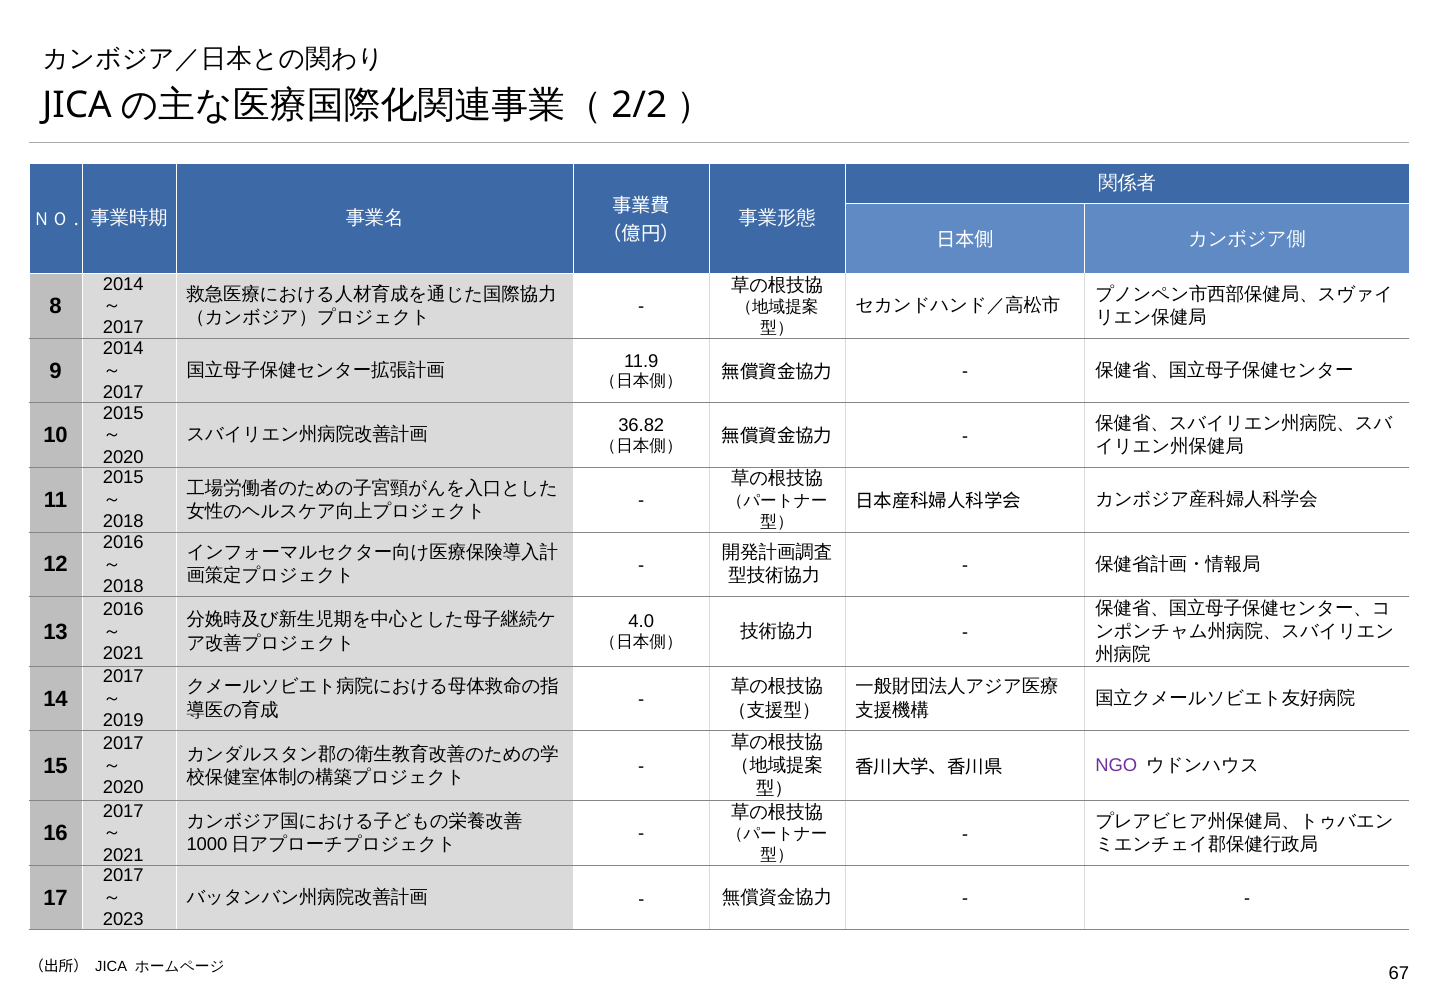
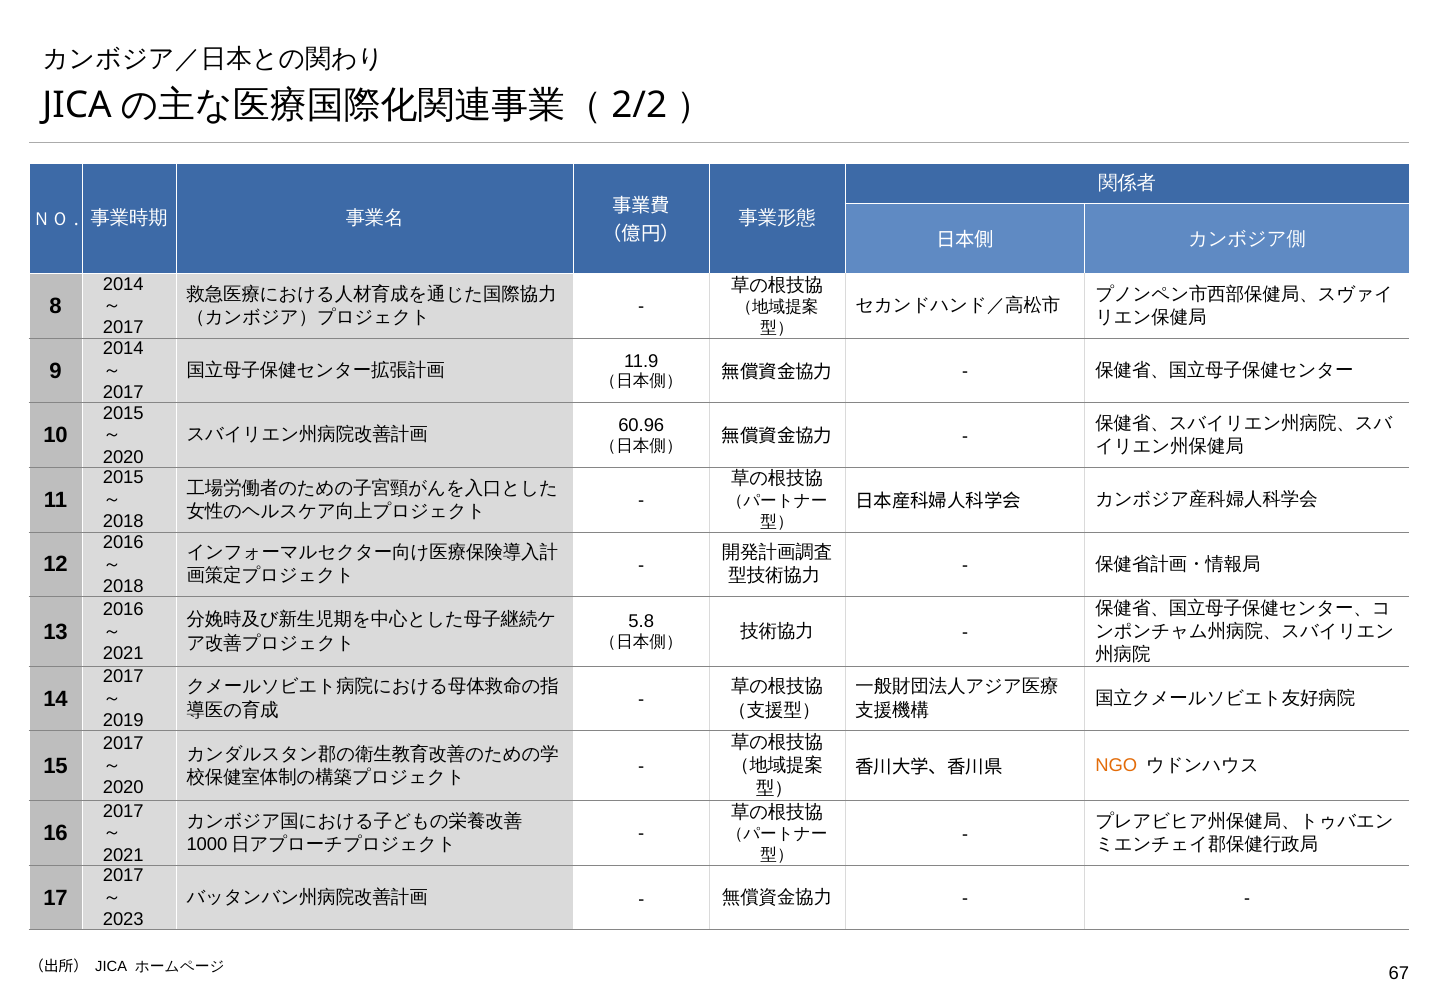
36.82: 36.82 -> 60.96
4.0: 4.0 -> 5.8
NGO colour: purple -> orange
